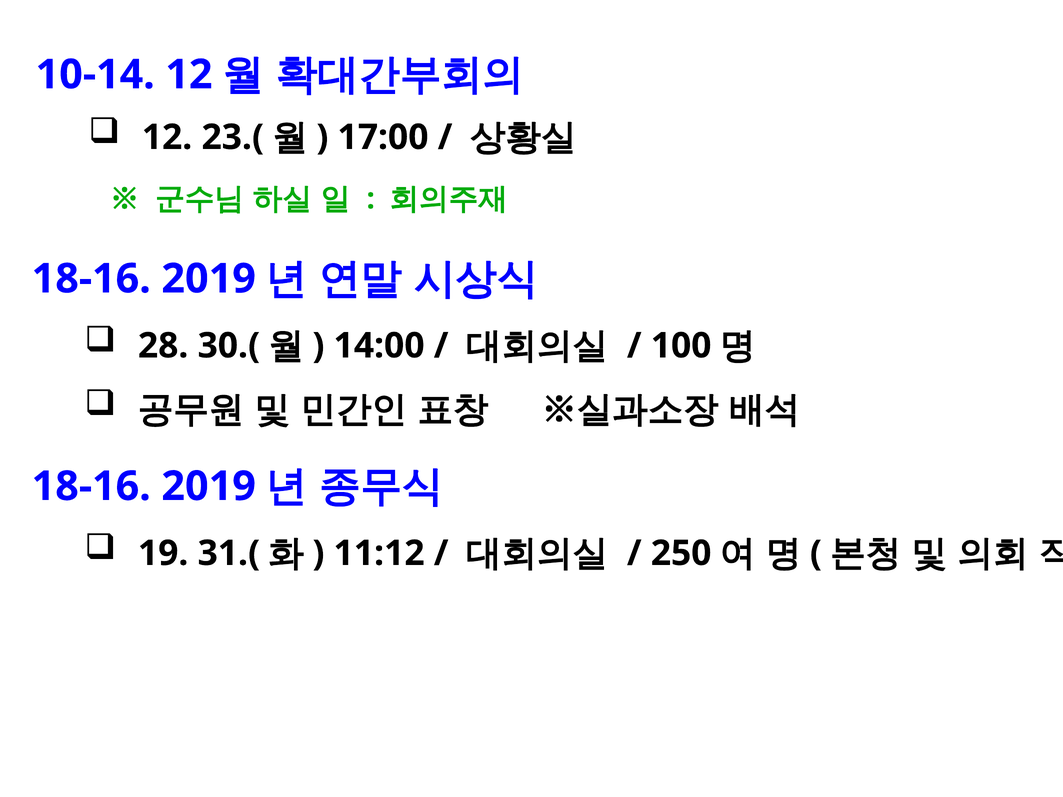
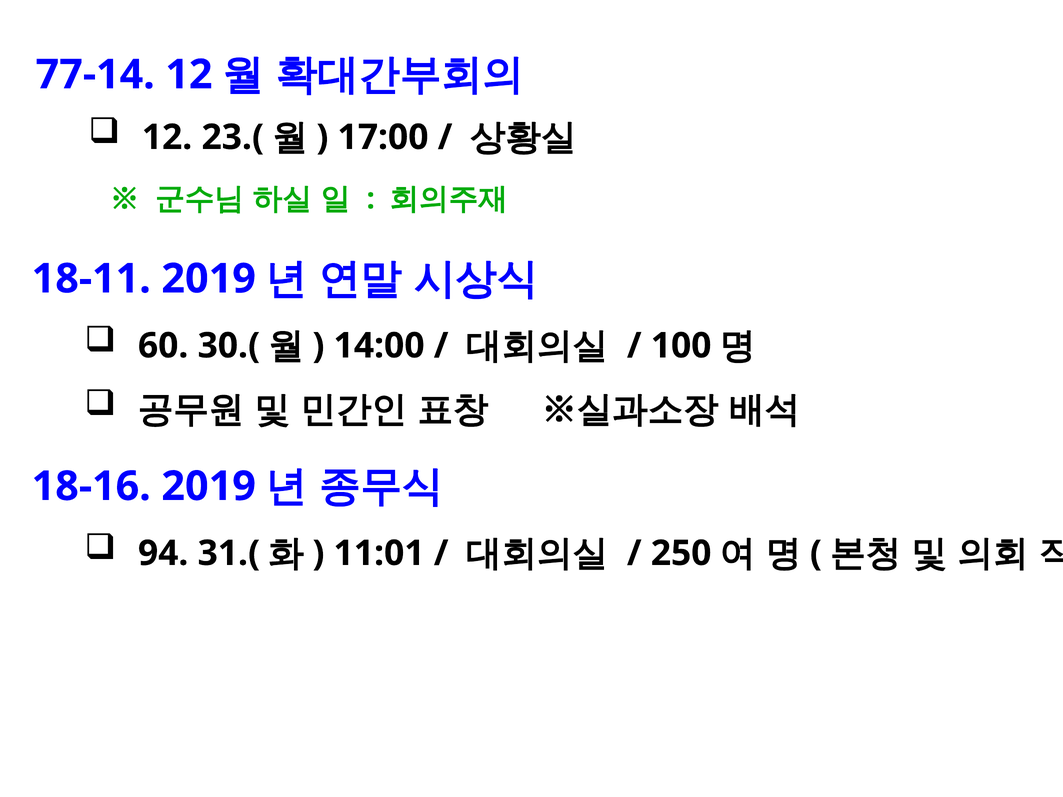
10-14: 10-14 -> 77-14
18-16 at (91, 279): 18-16 -> 18-11
28: 28 -> 60
19: 19 -> 94
11:12: 11:12 -> 11:01
